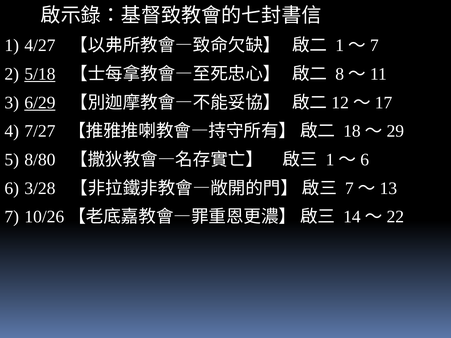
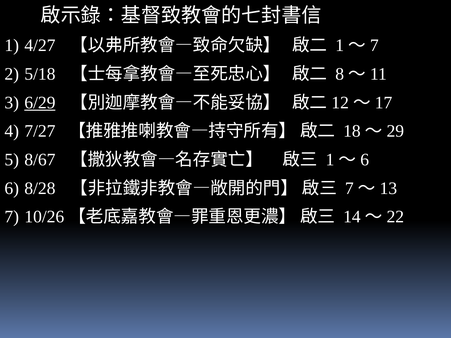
5/18 underline: present -> none
8/80: 8/80 -> 8/67
3/28: 3/28 -> 8/28
